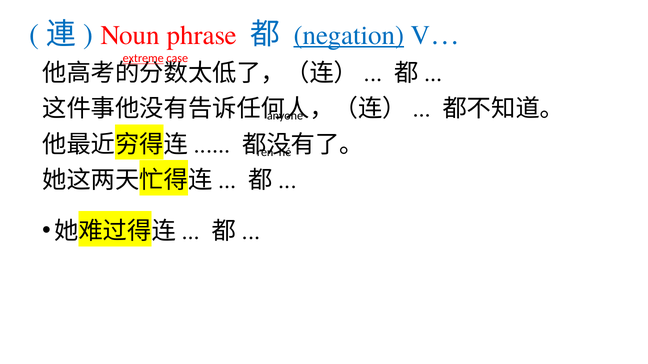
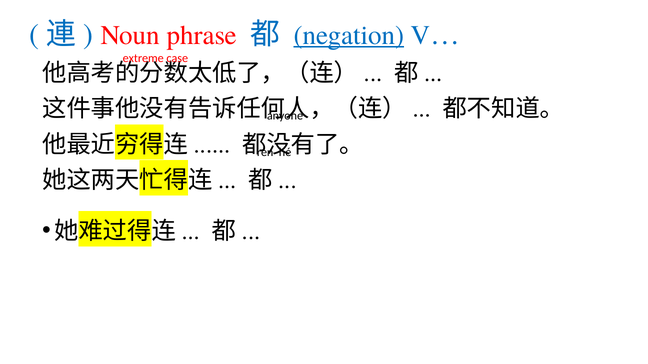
extreme underline: present -> none
